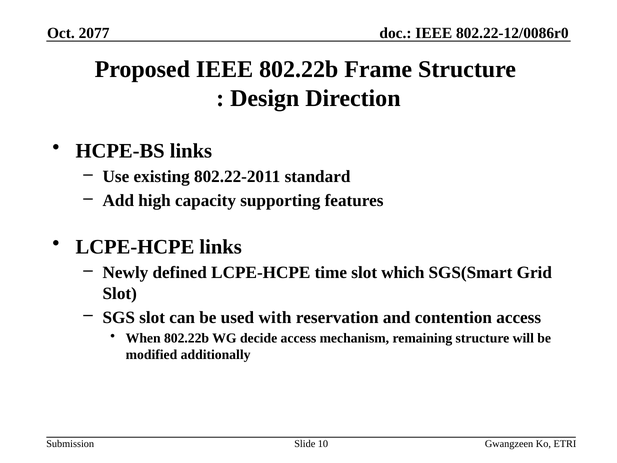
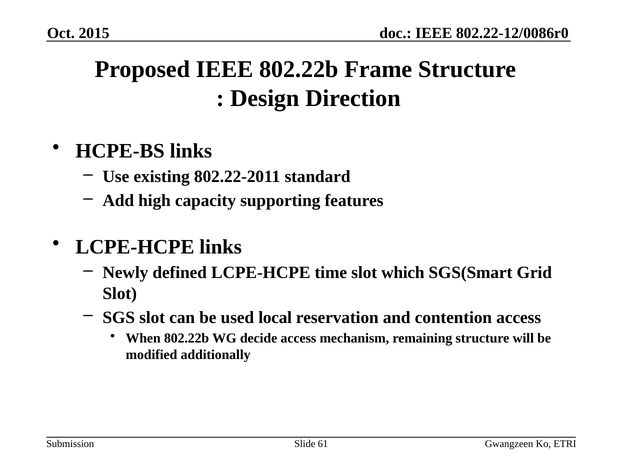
2077: 2077 -> 2015
with: with -> local
10: 10 -> 61
